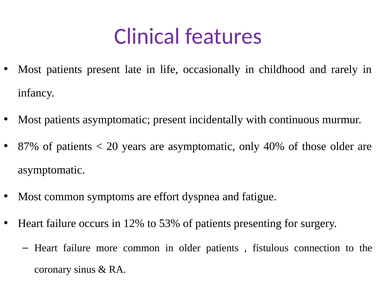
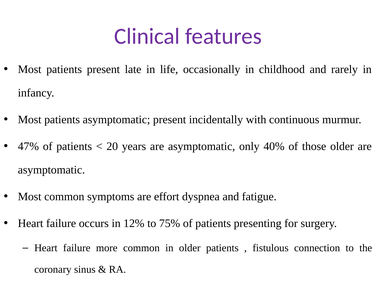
87%: 87% -> 47%
53%: 53% -> 75%
